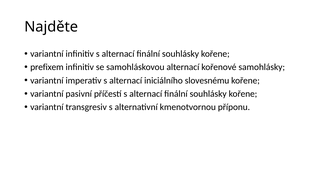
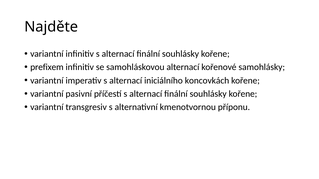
slovesnému: slovesnému -> koncovkách
